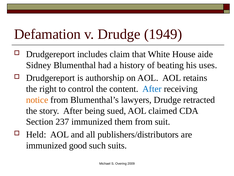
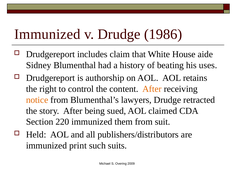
Defamation at (47, 34): Defamation -> Immunized
1949: 1949 -> 1986
After at (152, 89) colour: blue -> orange
237: 237 -> 220
good: good -> print
